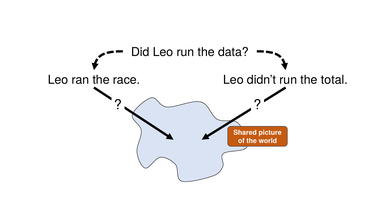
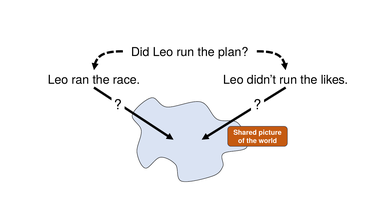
data: data -> plan
total: total -> likes
